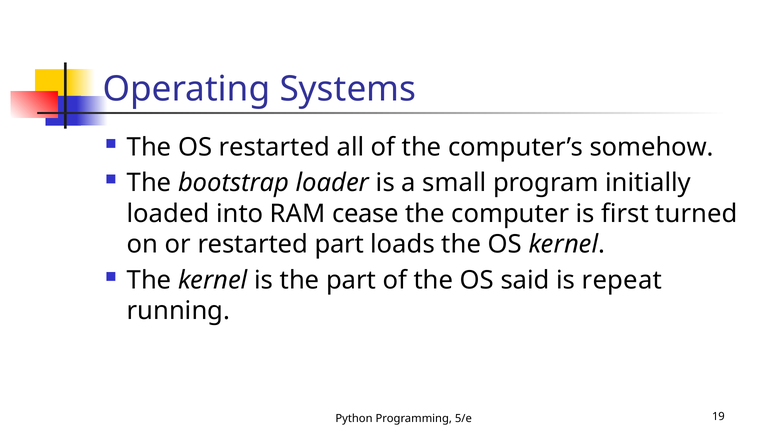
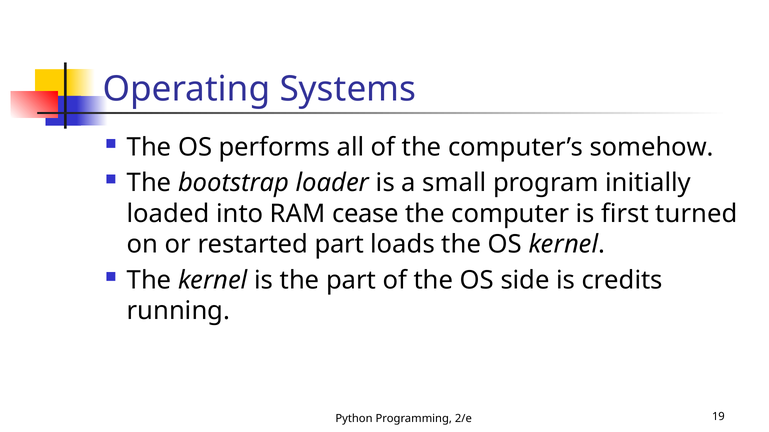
OS restarted: restarted -> performs
said: said -> side
repeat: repeat -> credits
5/e: 5/e -> 2/e
